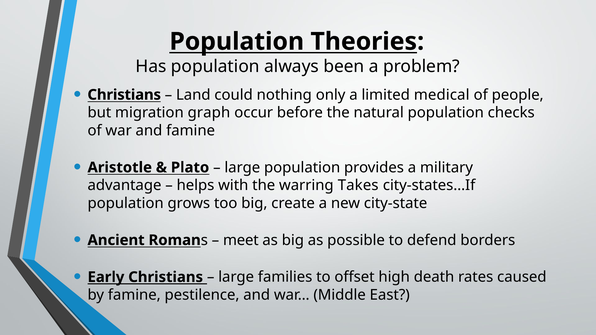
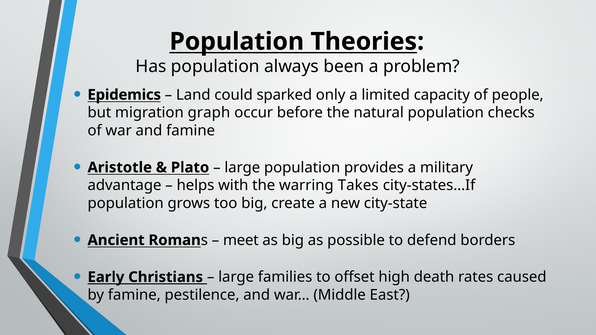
Christians at (124, 95): Christians -> Epidemics
nothing: nothing -> sparked
medical: medical -> capacity
